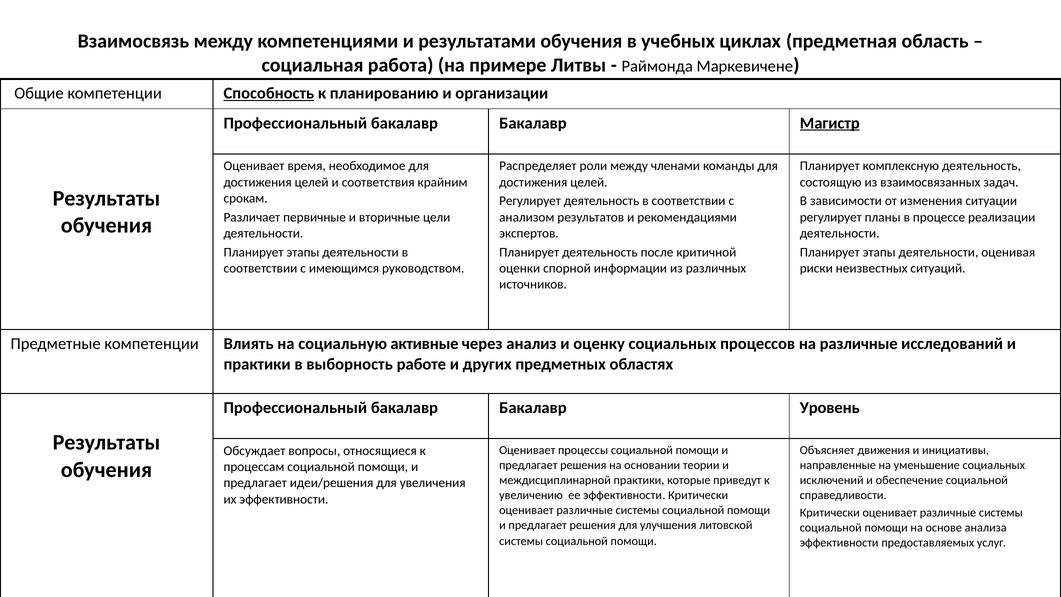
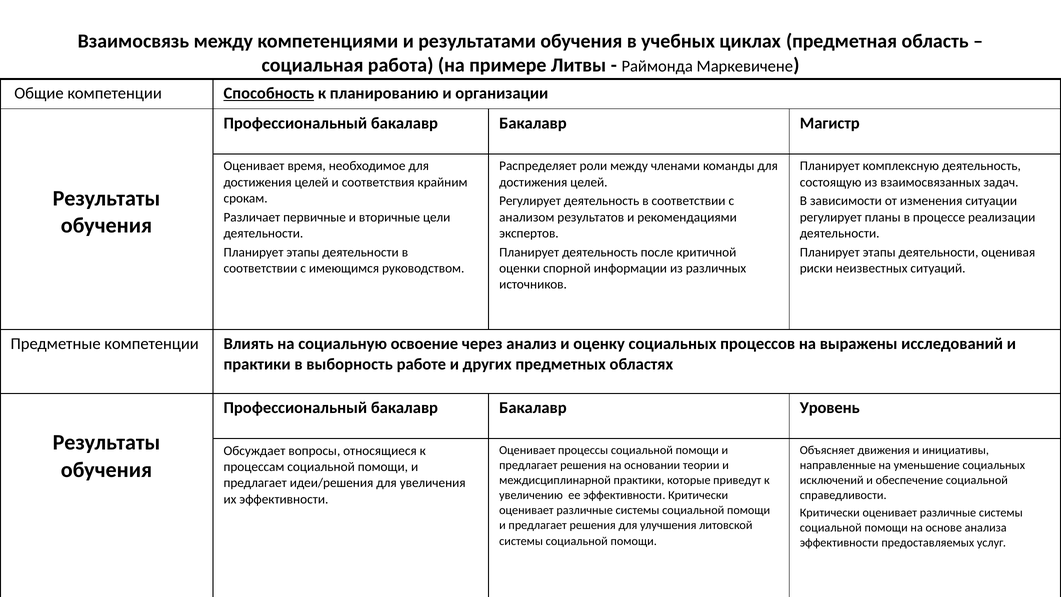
Магистр underline: present -> none
активные: активные -> освоение
на различные: различные -> выражены
